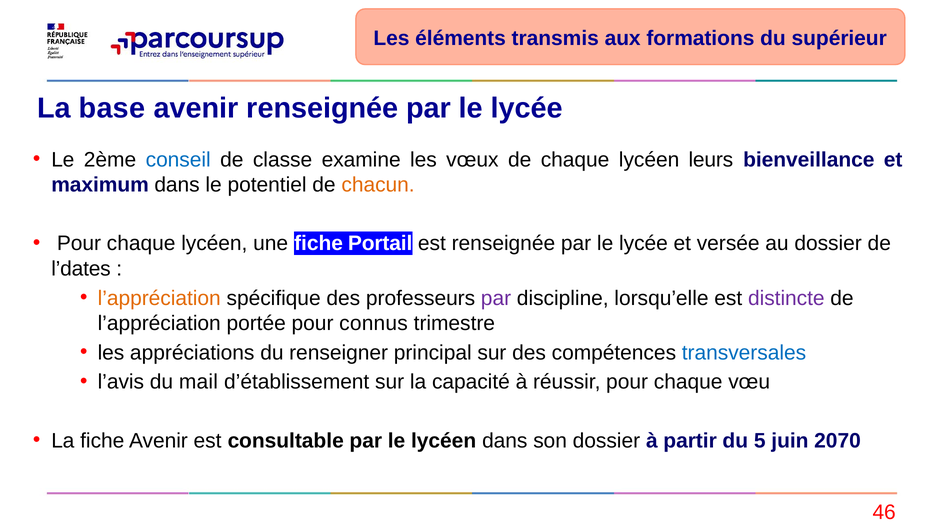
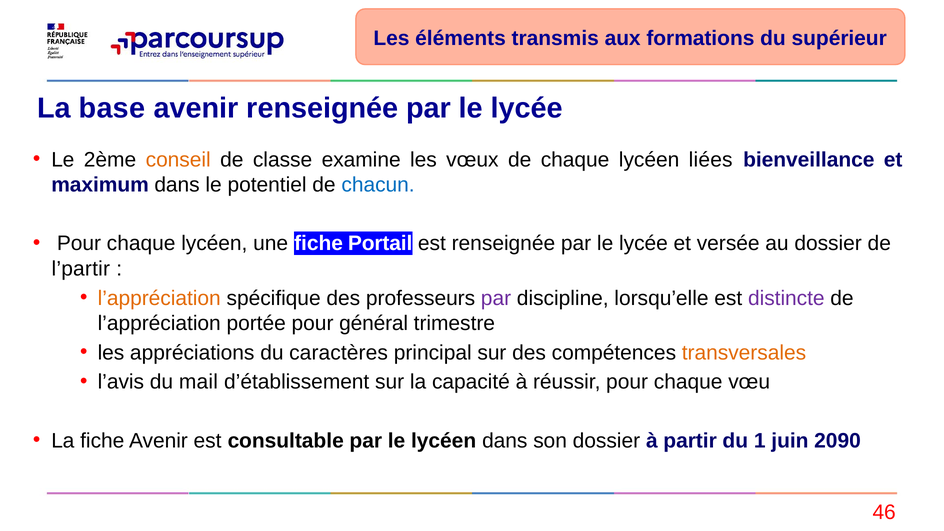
conseil colour: blue -> orange
leurs: leurs -> liées
chacun colour: orange -> blue
l’dates: l’dates -> l’partir
connus: connus -> général
renseigner: renseigner -> caractères
transversales colour: blue -> orange
5: 5 -> 1
2070: 2070 -> 2090
